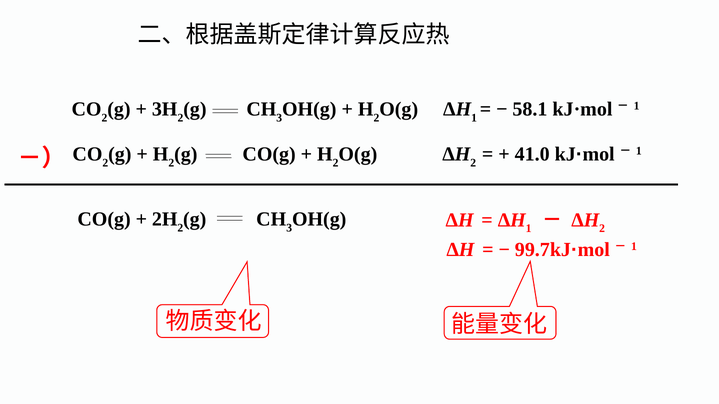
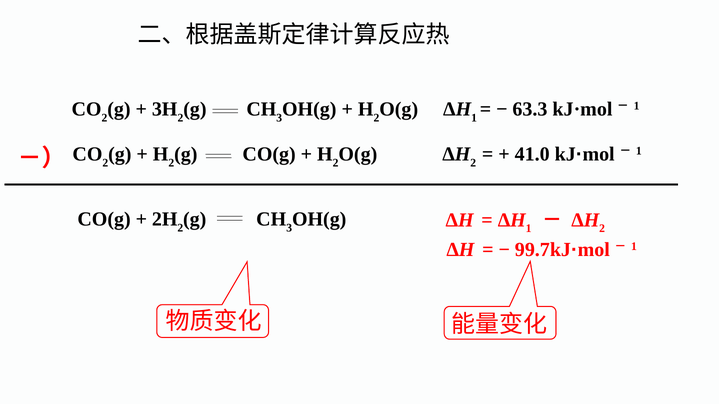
58.1: 58.1 -> 63.3
